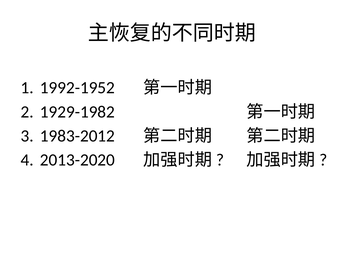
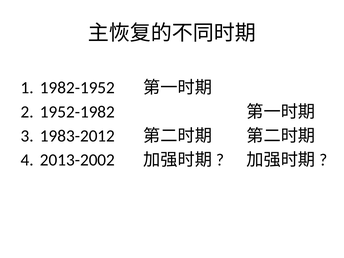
1992-1952: 1992-1952 -> 1982-1952
1929-1982: 1929-1982 -> 1952-1982
2013-2020: 2013-2020 -> 2013-2002
